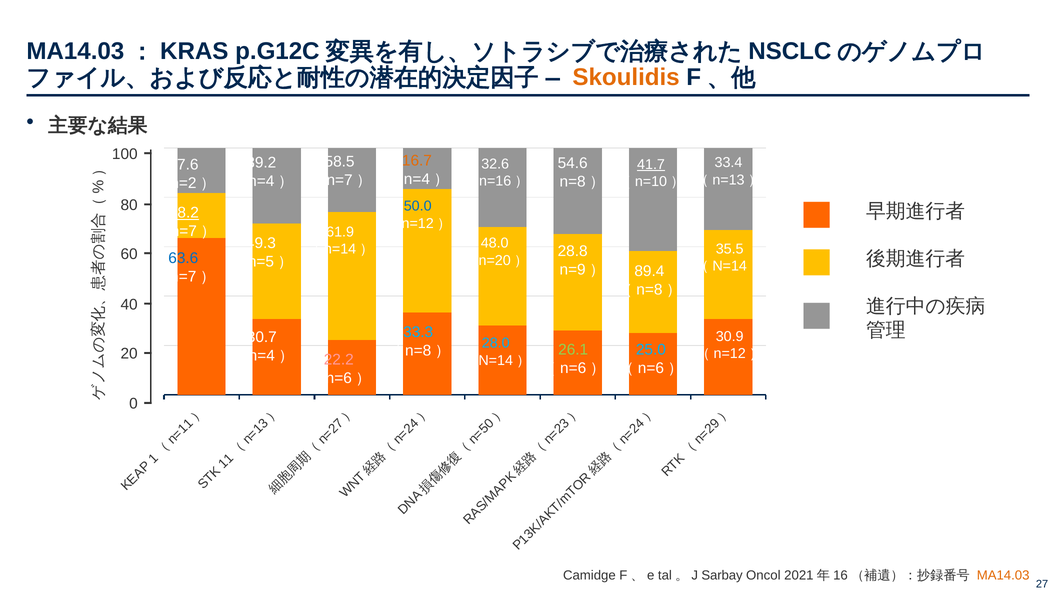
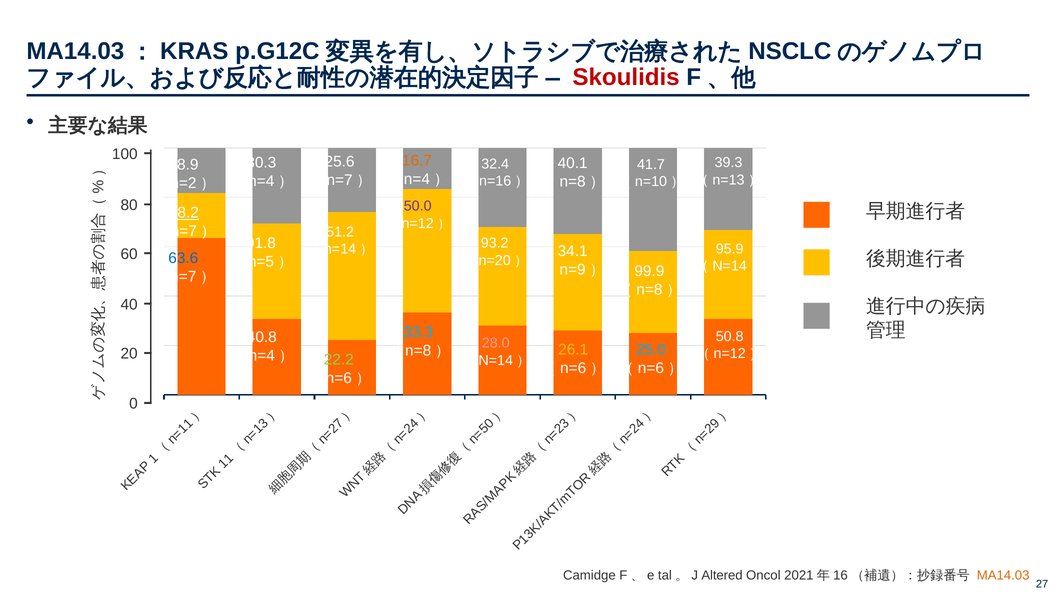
Skoulidis colour: orange -> red
58.5: 58.5 -> 25.6
89.2: 89.2 -> 30.3
33.4: 33.4 -> 39.3
54.6: 54.6 -> 40.1
32.6: 32.6 -> 32.4
27.6: 27.6 -> 18.9
41.7 underline: present -> none
50.0 colour: blue -> purple
61.9: 61.9 -> 51.2
49.3: 49.3 -> 91.8
48.0: 48.0 -> 93.2
35.5: 35.5 -> 95.9
28.8: 28.8 -> 34.1
89.4: 89.4 -> 99.9
30.9: 30.9 -> 50.8
30.7: 30.7 -> 40.8
28.0 colour: light blue -> pink
26.1 colour: light green -> yellow
22.2 colour: pink -> light green
Sarbay: Sarbay -> Altered
